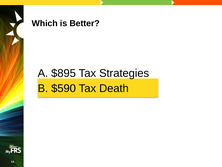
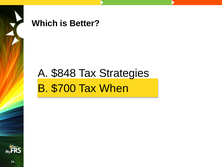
$895: $895 -> $848
$590: $590 -> $700
Death: Death -> When
